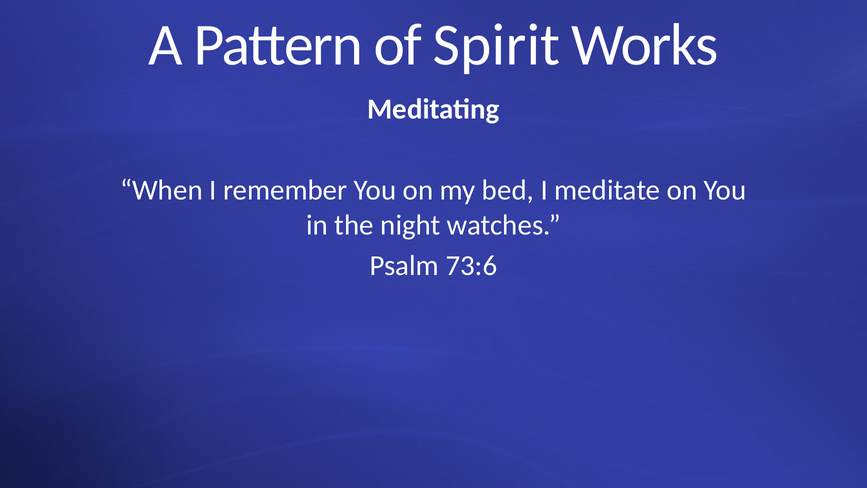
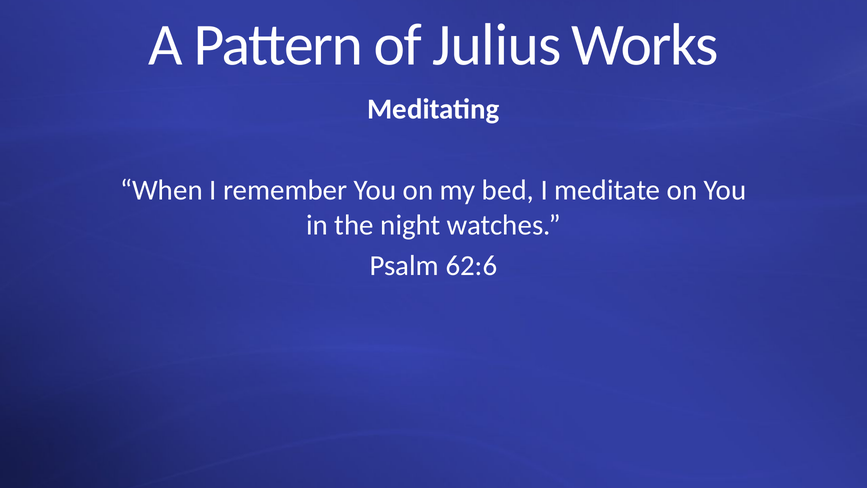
Spirit: Spirit -> Julius
73:6: 73:6 -> 62:6
